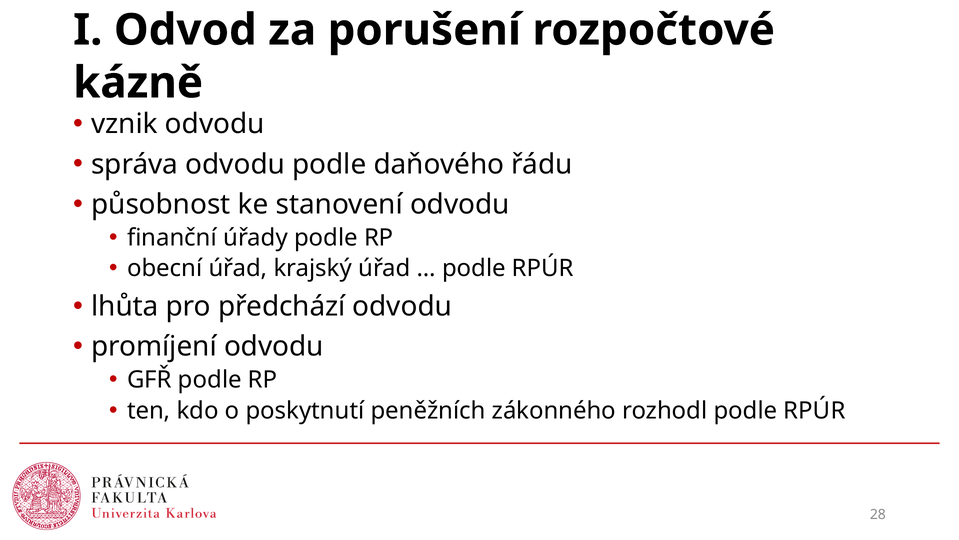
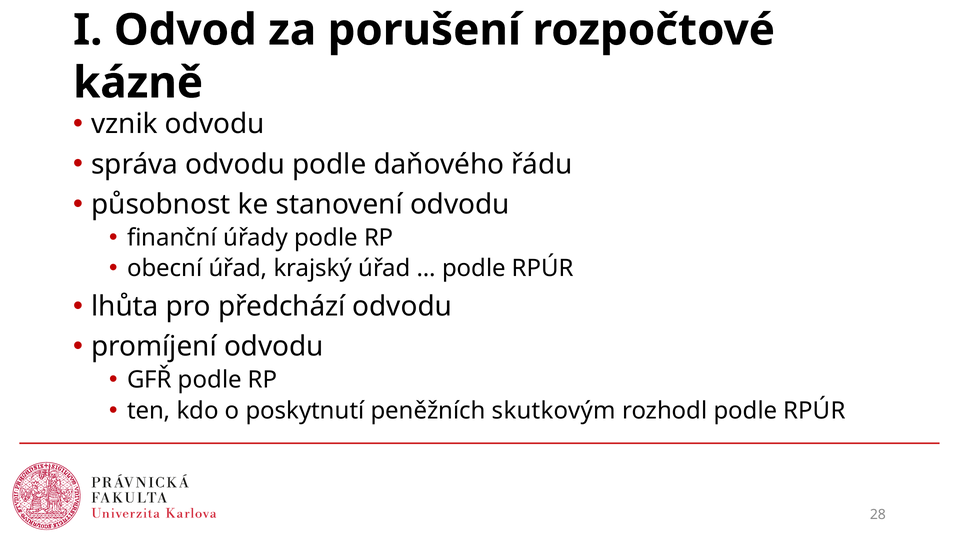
zákonného: zákonného -> skutkovým
